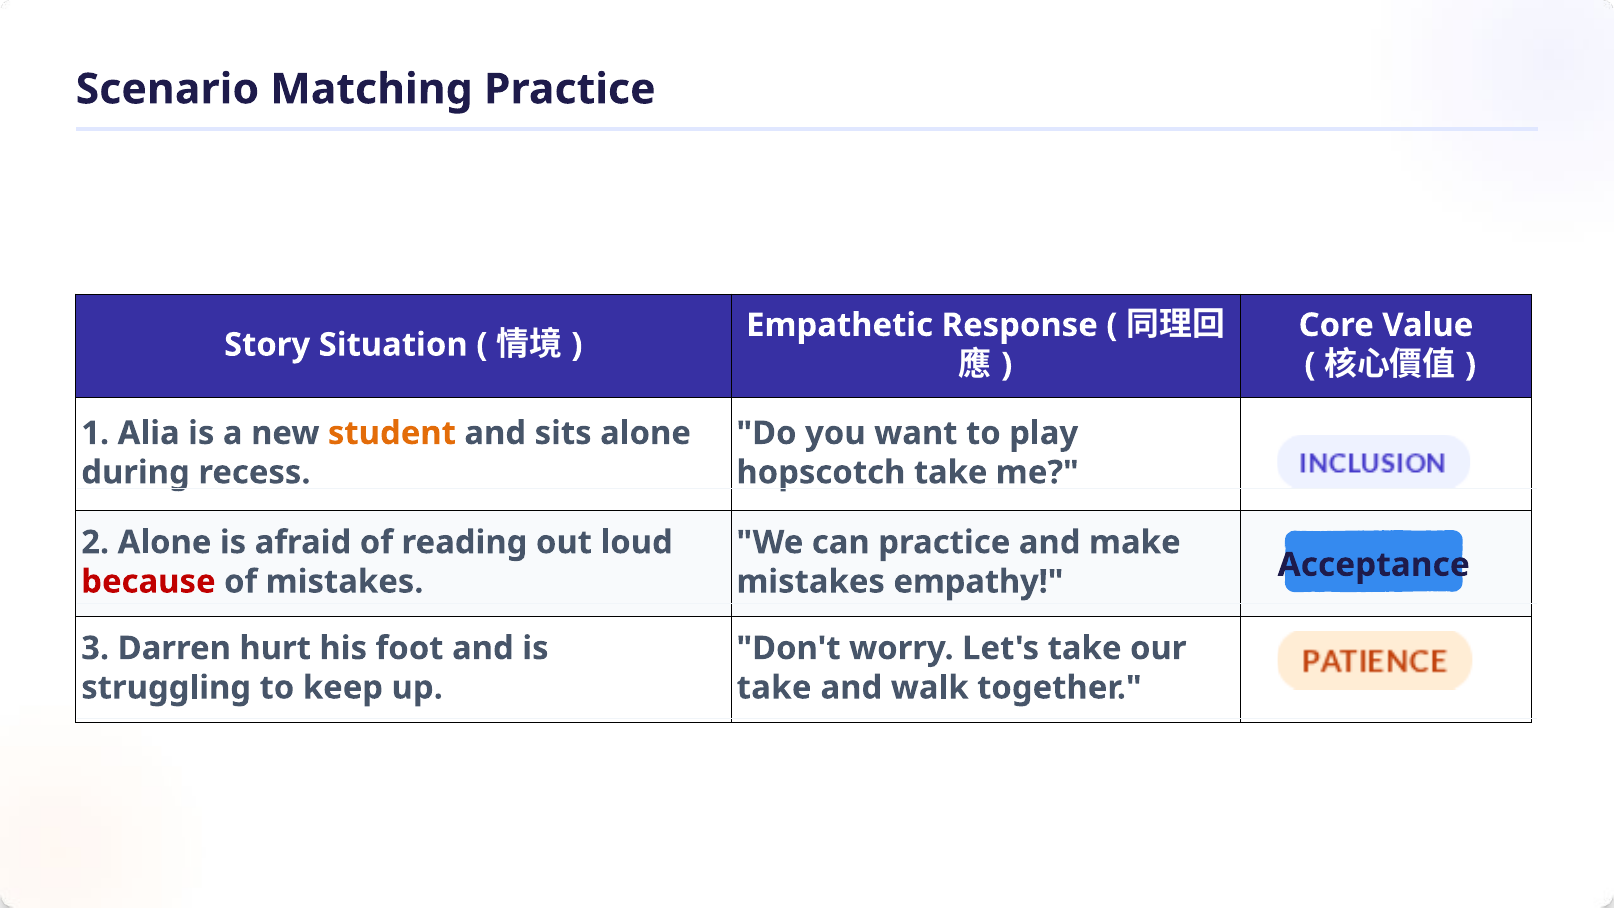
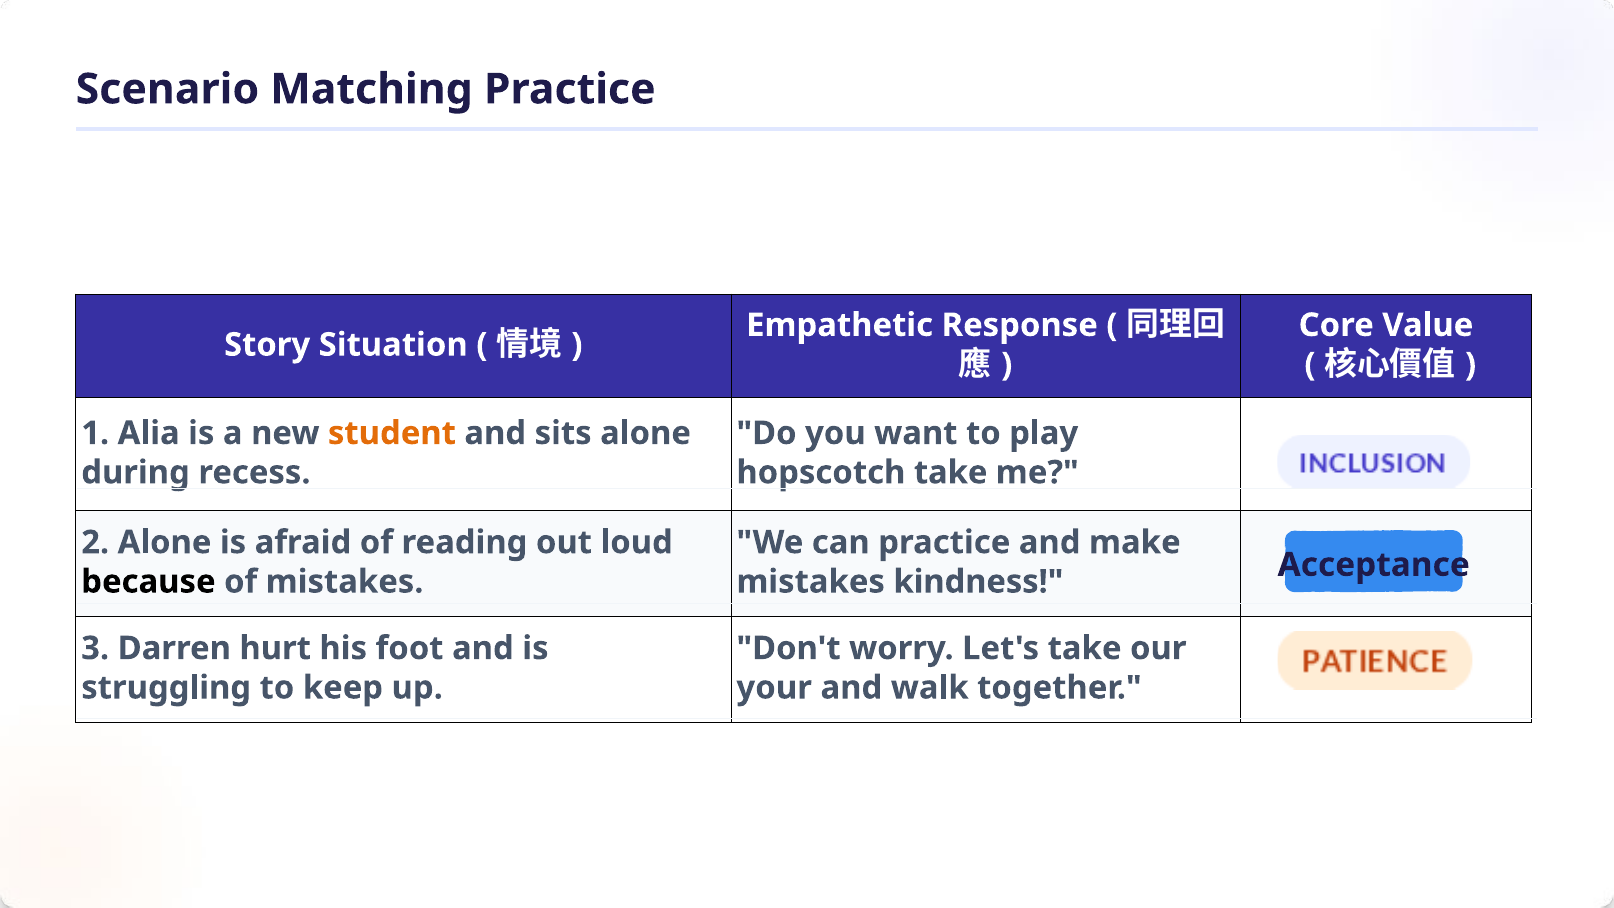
because colour: red -> black
empathy: empathy -> kindness
take at (774, 688): take -> your
